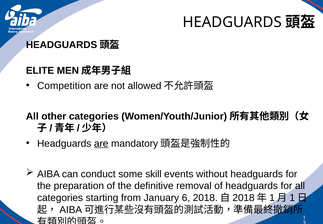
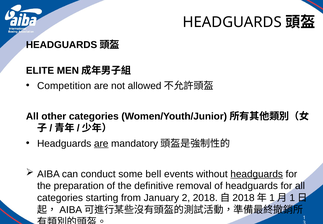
skill: skill -> bell
headguards at (257, 174) underline: none -> present
6: 6 -> 2
